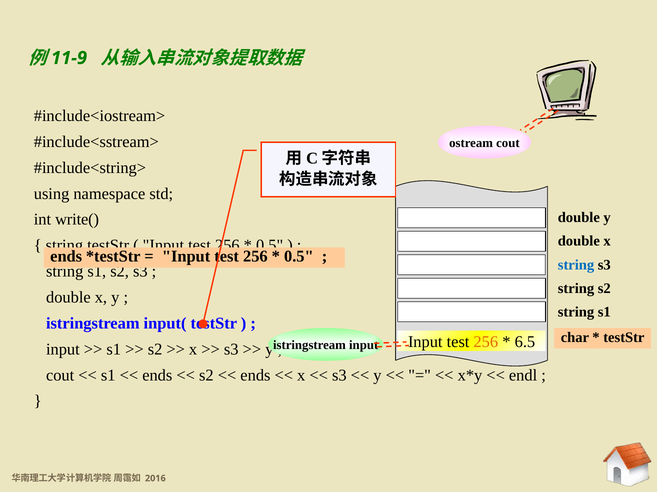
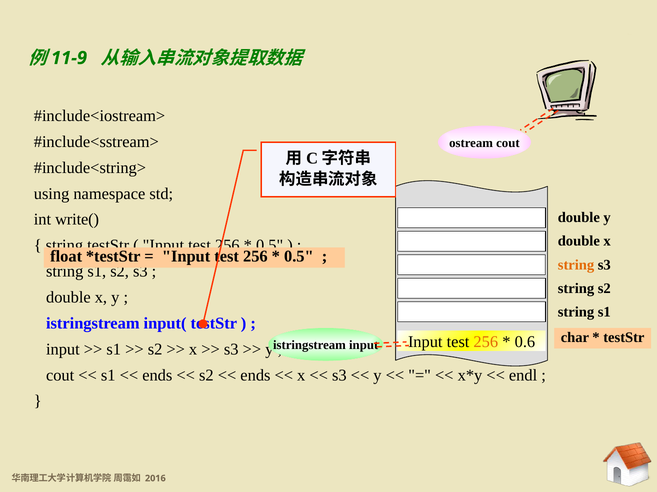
ends at (66, 257): ends -> float
string at (576, 265) colour: blue -> orange
6.5: 6.5 -> 0.6
